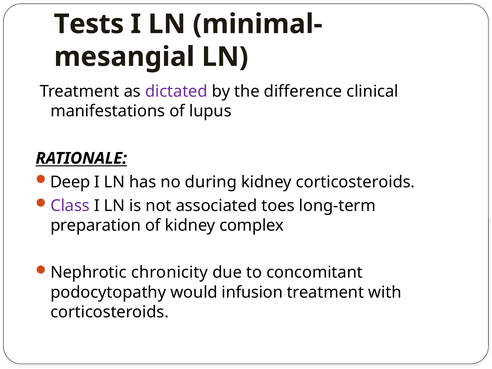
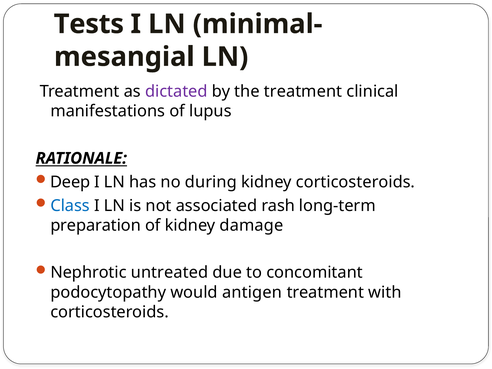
the difference: difference -> treatment
Class colour: purple -> blue
toes: toes -> rash
complex: complex -> damage
chronicity: chronicity -> untreated
infusion: infusion -> antigen
